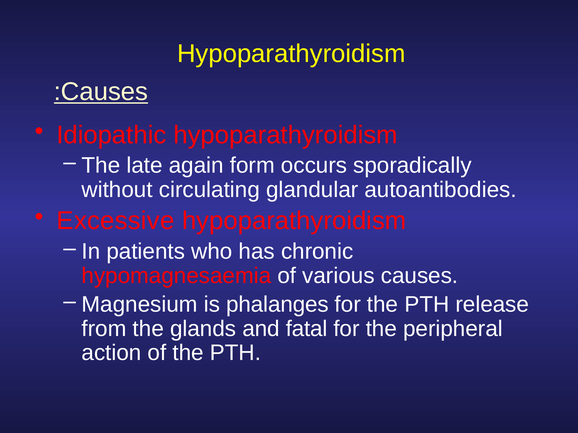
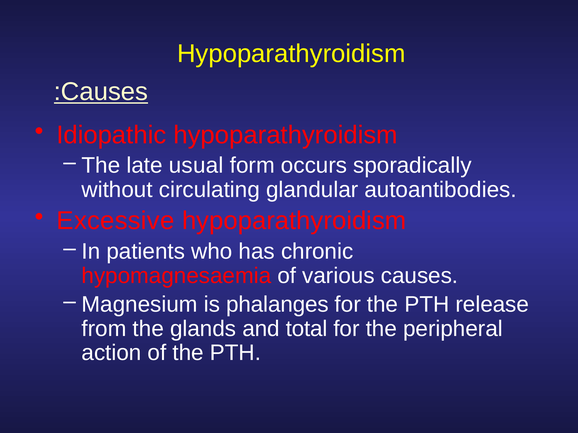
again: again -> usual
fatal: fatal -> total
